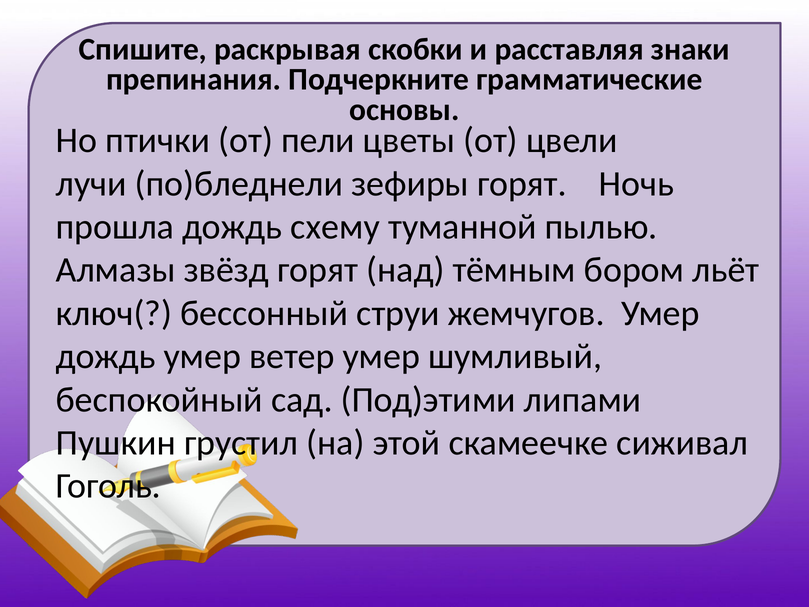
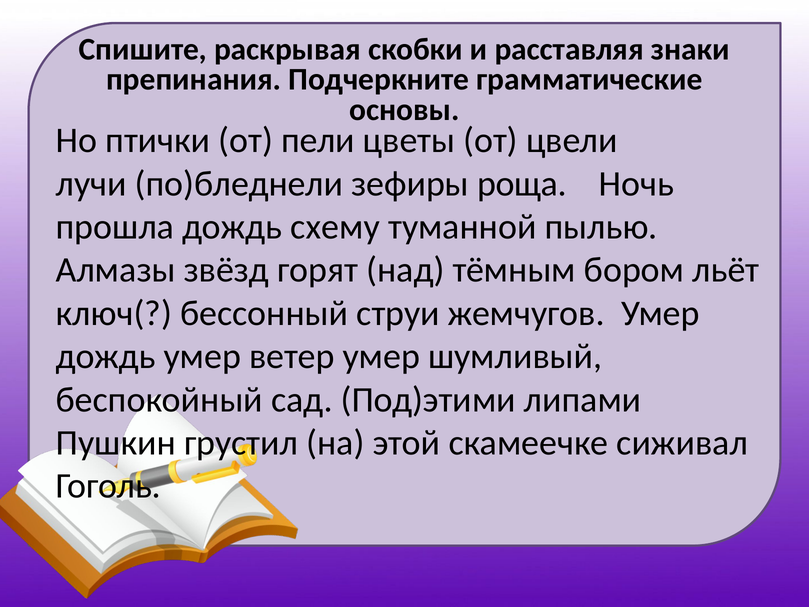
зефиры горят: горят -> роща
